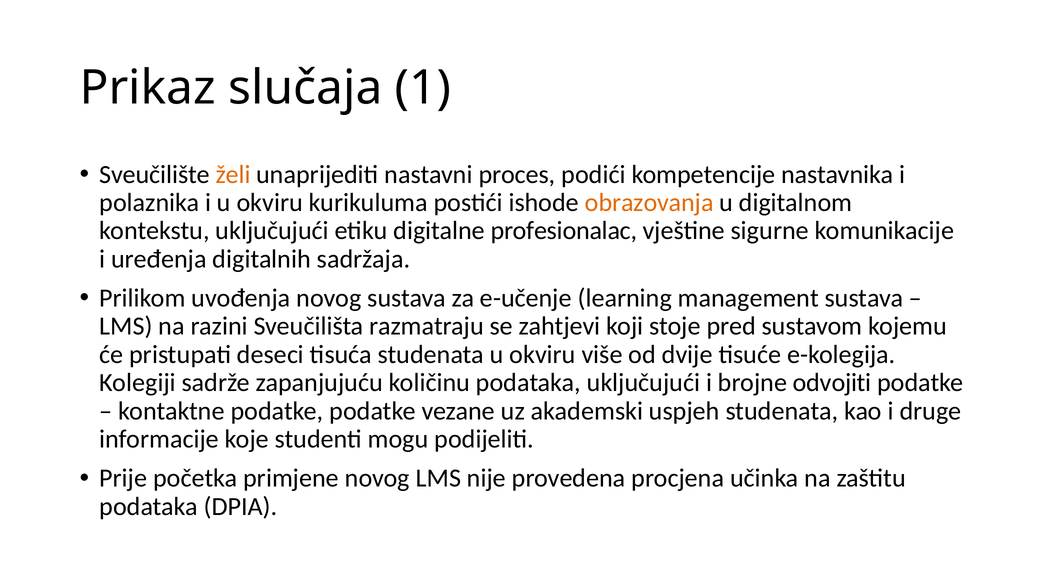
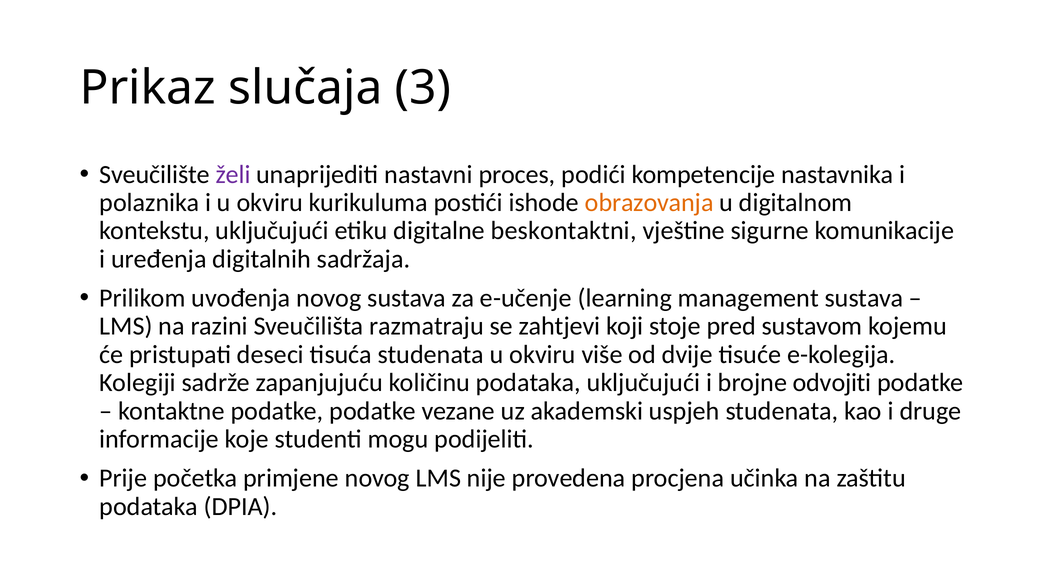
1: 1 -> 3
želi colour: orange -> purple
profesionalac: profesionalac -> beskontaktni
